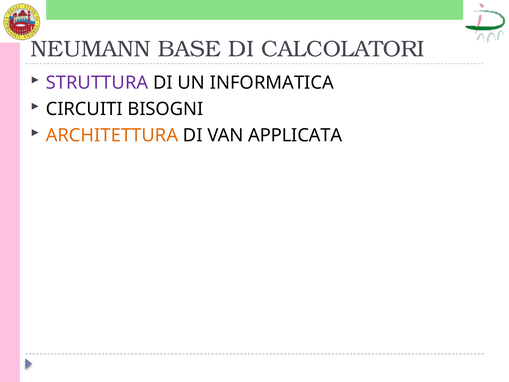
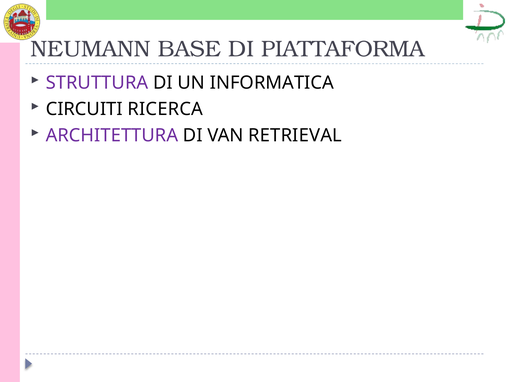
CALCOLATORI: CALCOLATORI -> PIATTAFORMA
BISOGNI: BISOGNI -> RICERCA
ARCHITETTURA colour: orange -> purple
APPLICATA: APPLICATA -> RETRIEVAL
